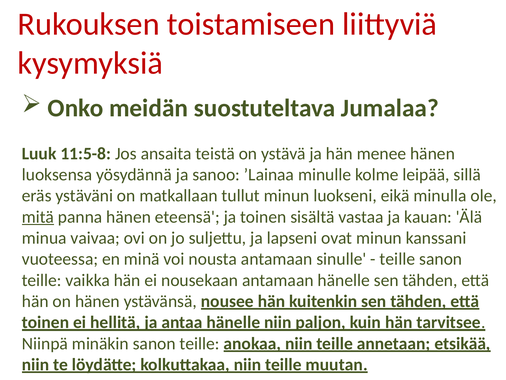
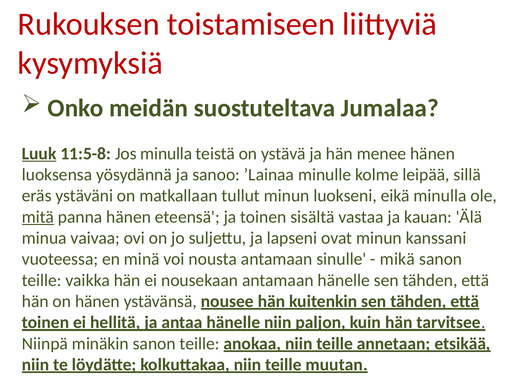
Luuk underline: none -> present
Jos ansaita: ansaita -> minulla
teille at (397, 259): teille -> mikä
